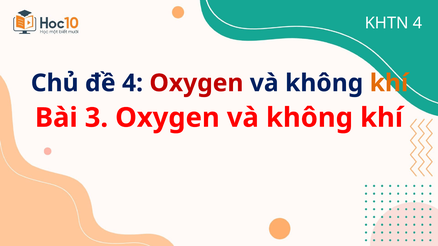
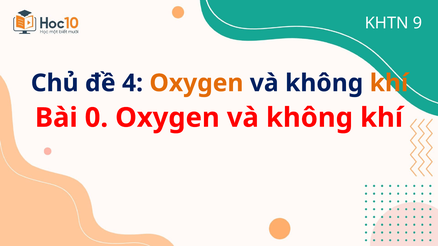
KHTN 4: 4 -> 9
Oxygen at (196, 83) colour: red -> orange
3: 3 -> 0
